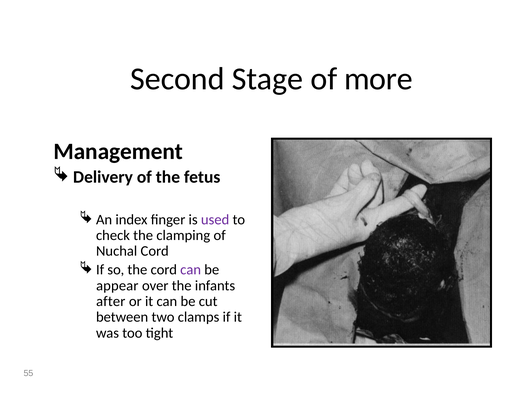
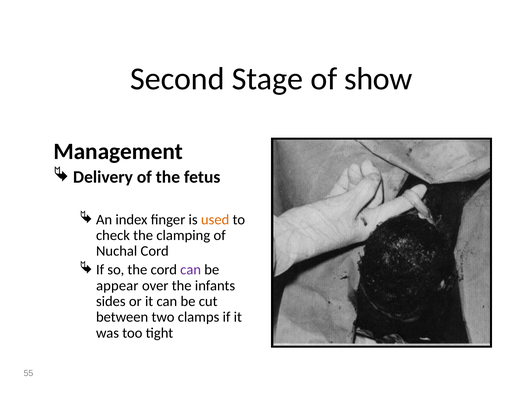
more: more -> show
used colour: purple -> orange
after: after -> sides
